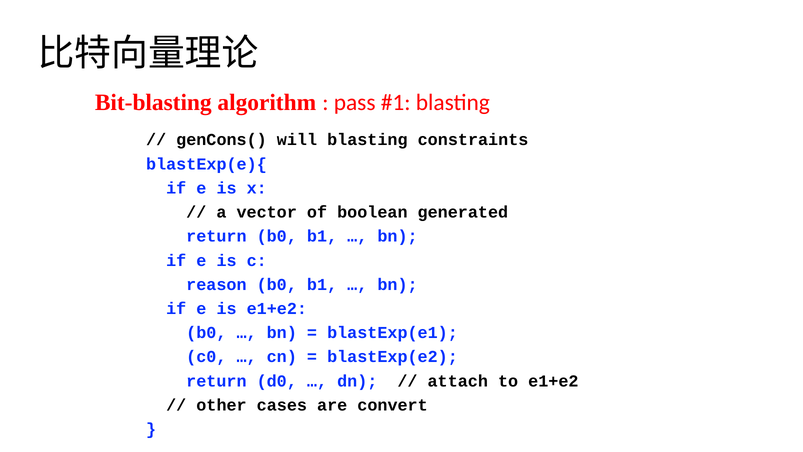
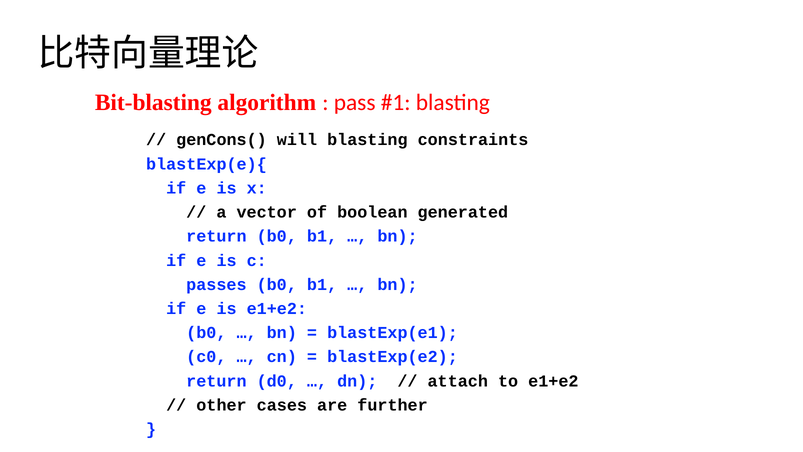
reason: reason -> passes
convert: convert -> further
